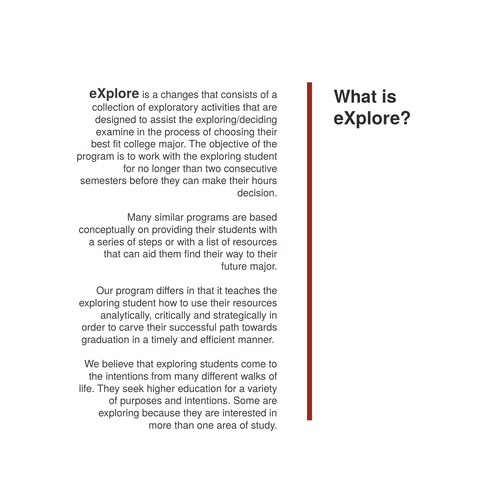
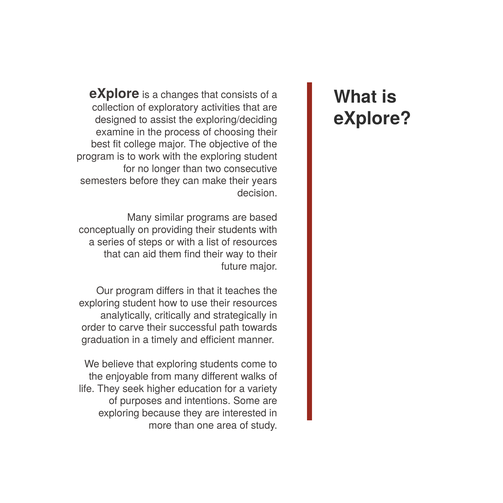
hours: hours -> years
the intentions: intentions -> enjoyable
